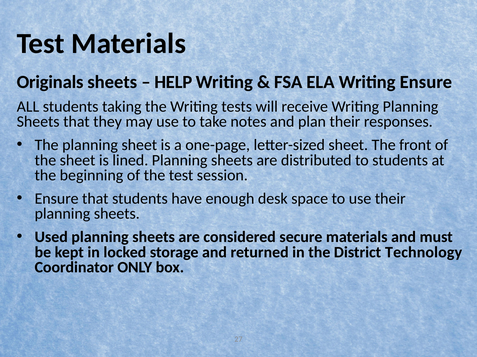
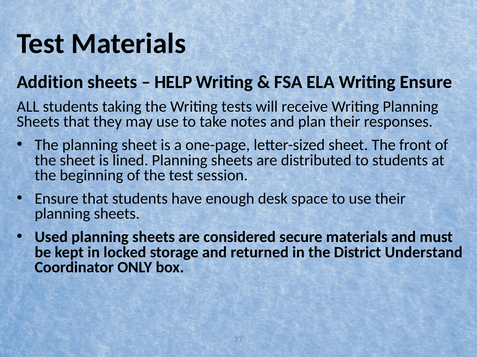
Originals: Originals -> Addition
Technology: Technology -> Understand
